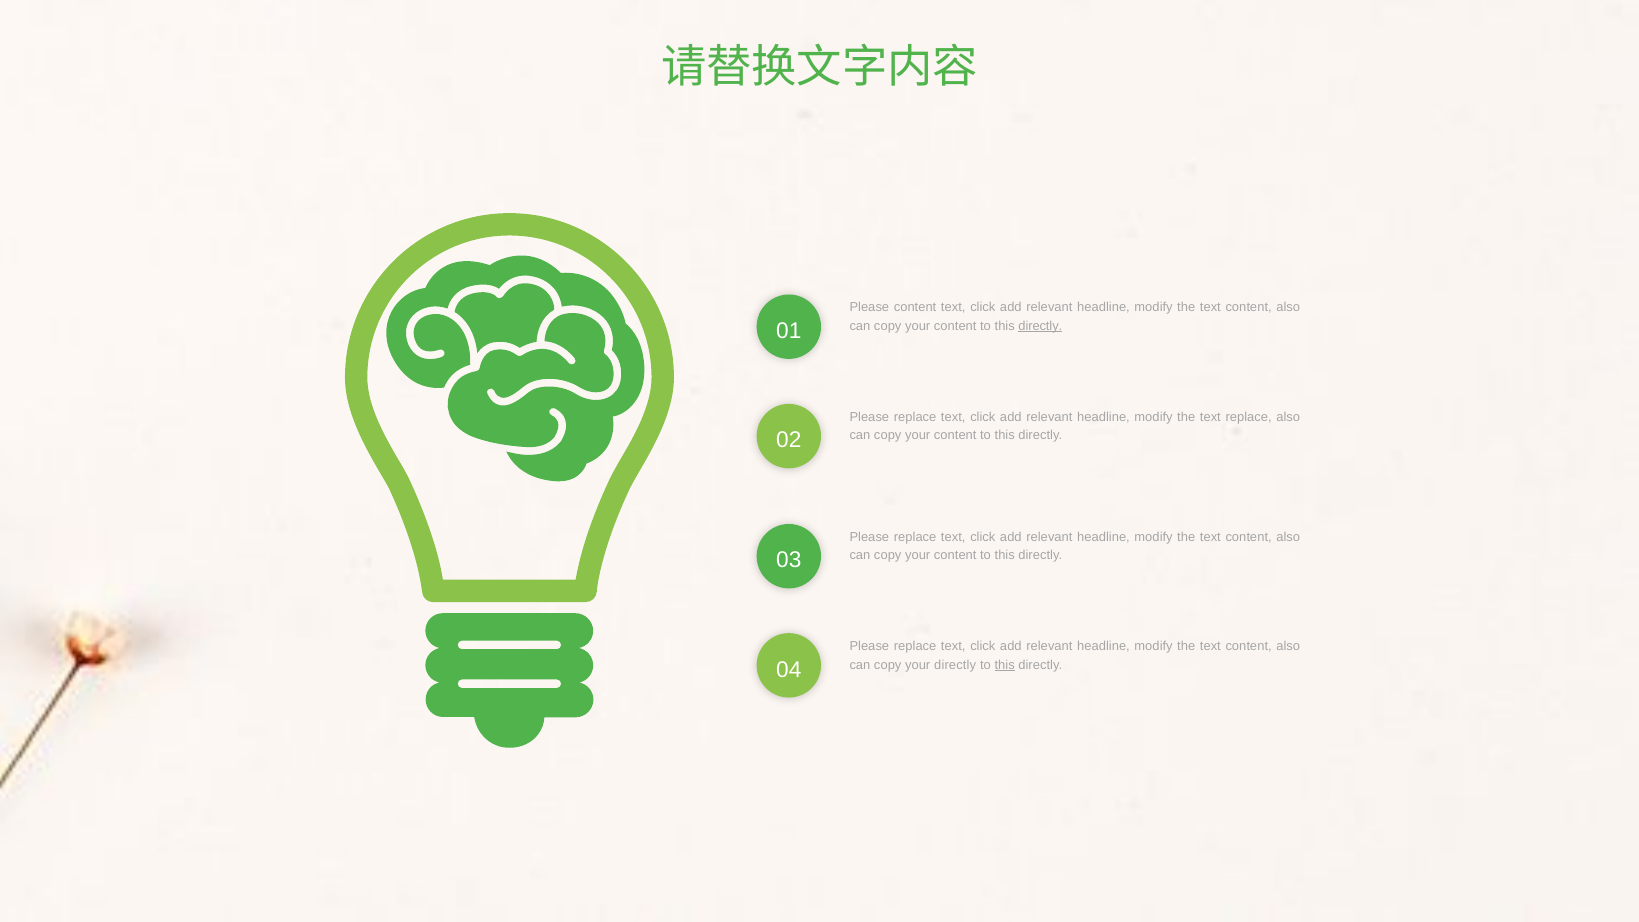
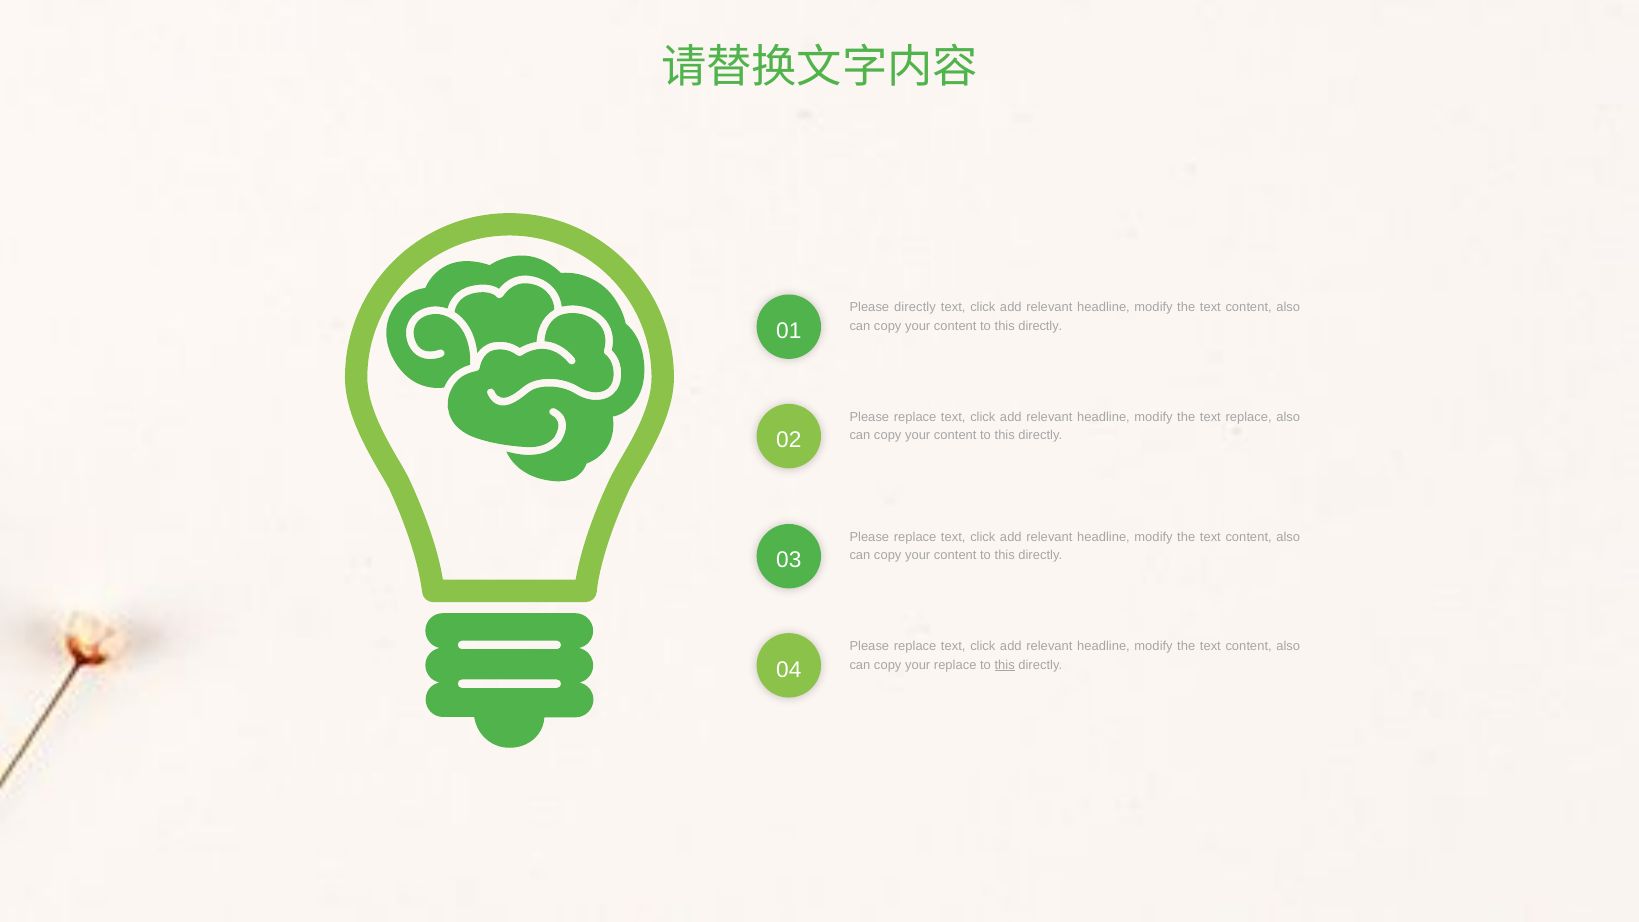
Please content: content -> directly
directly at (1040, 326) underline: present -> none
your directly: directly -> replace
